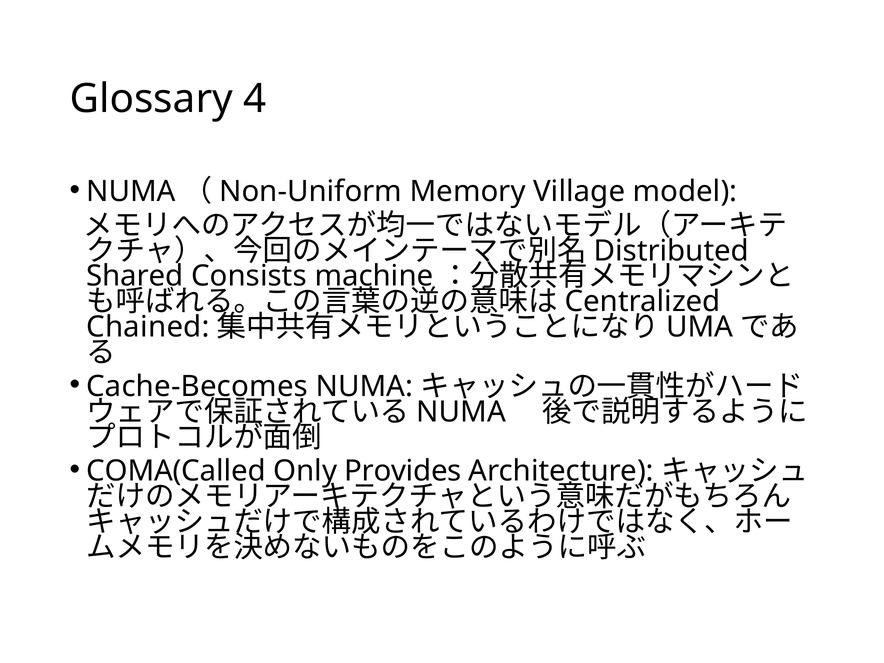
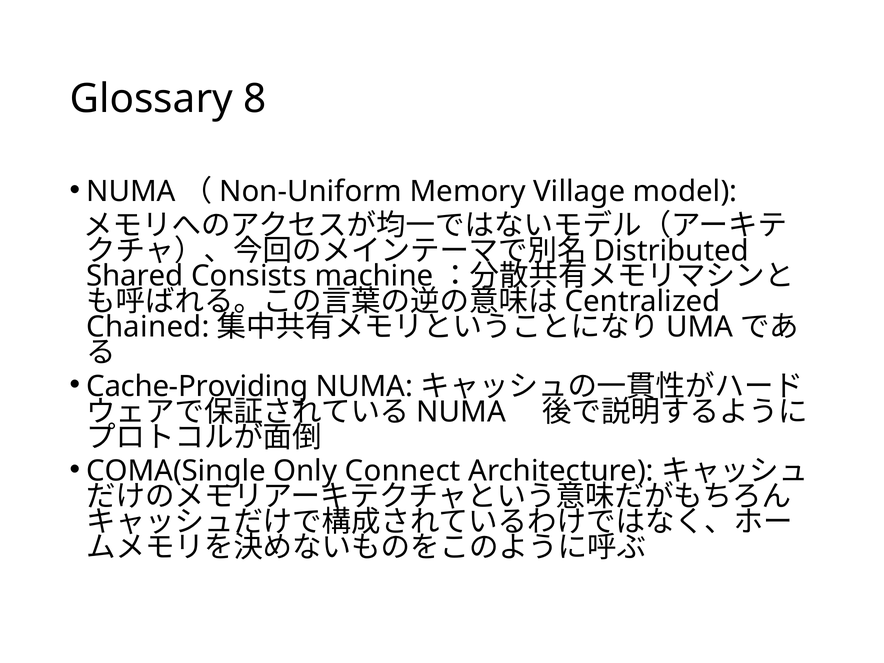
4: 4 -> 8
Cache-Becomes: Cache-Becomes -> Cache-Providing
COMA(Called: COMA(Called -> COMA(Single
Provides: Provides -> Connect
